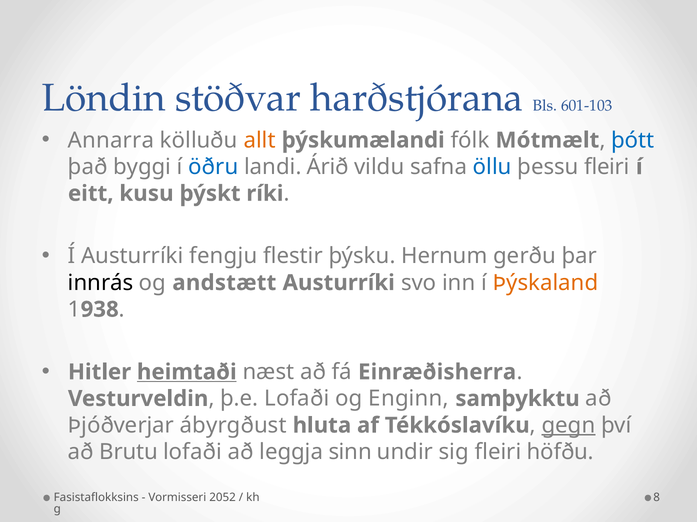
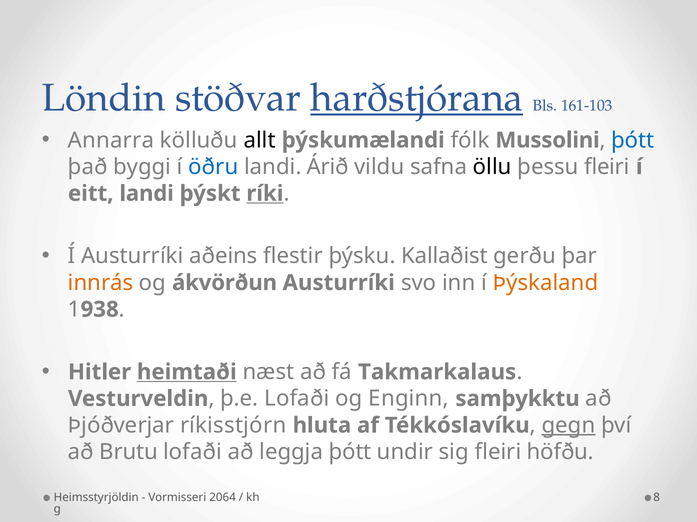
harðstjórana underline: none -> present
601-103: 601-103 -> 161-103
allt colour: orange -> black
Mótmælt: Mótmælt -> Mussolini
öllu colour: blue -> black
eitt kusu: kusu -> landi
ríki underline: none -> present
fengju: fengju -> aðeins
Hernum: Hernum -> Kallaðist
innrás colour: black -> orange
andstætt: andstætt -> ákvörðun
Einræðisherra: Einræðisherra -> Takmarkalaus
ábyrgðust: ábyrgðust -> ríkisstjórn
leggja sinn: sinn -> þótt
Fasistaflokksins: Fasistaflokksins -> Heimsstyrjöldin
2052: 2052 -> 2064
